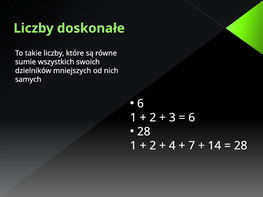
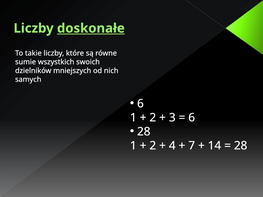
doskonałe underline: none -> present
